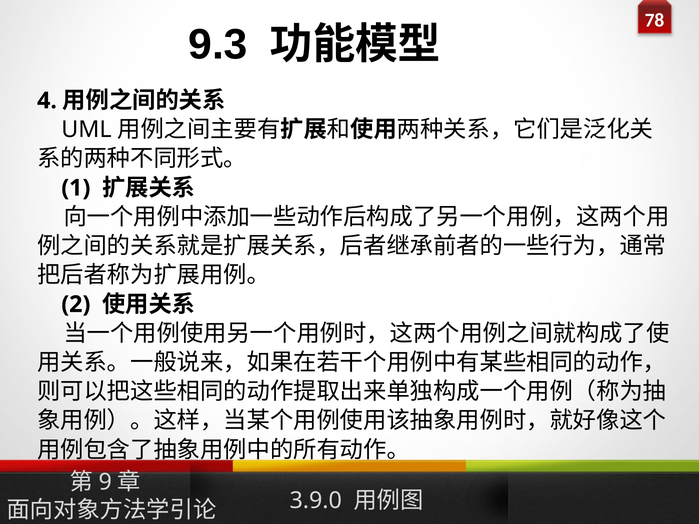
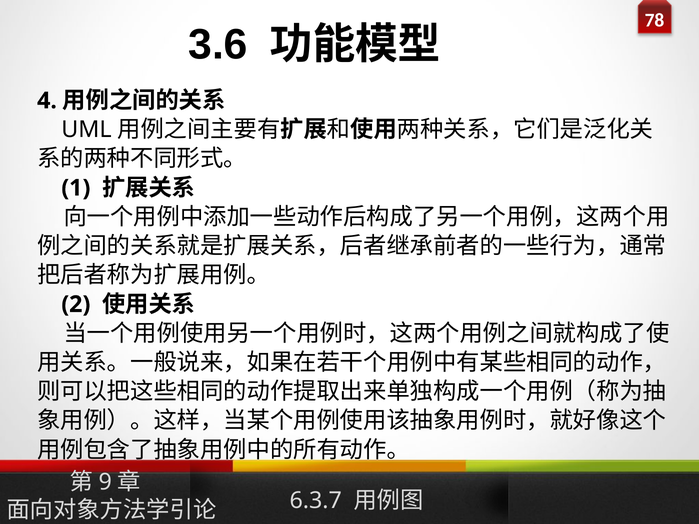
9.3: 9.3 -> 3.6
3.9.0: 3.9.0 -> 6.3.7
